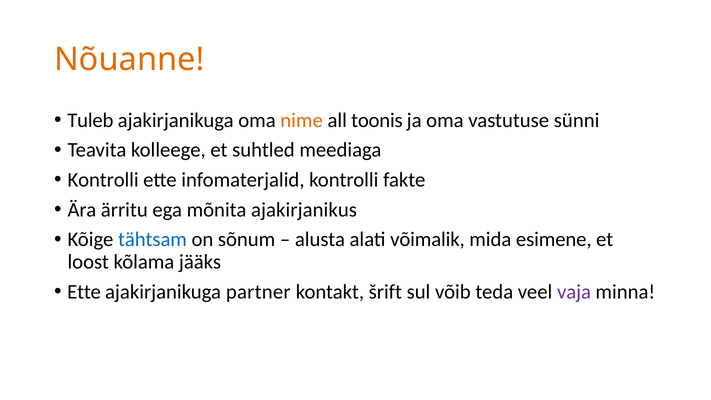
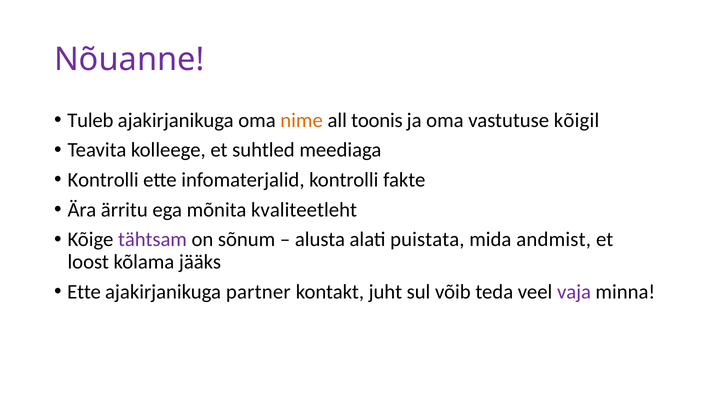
Nõuanne colour: orange -> purple
sünni: sünni -> kõigil
ajakirjanikus: ajakirjanikus -> kvaliteetleht
tähtsam colour: blue -> purple
võimalik: võimalik -> puistata
esimene: esimene -> andmist
šrift: šrift -> juht
